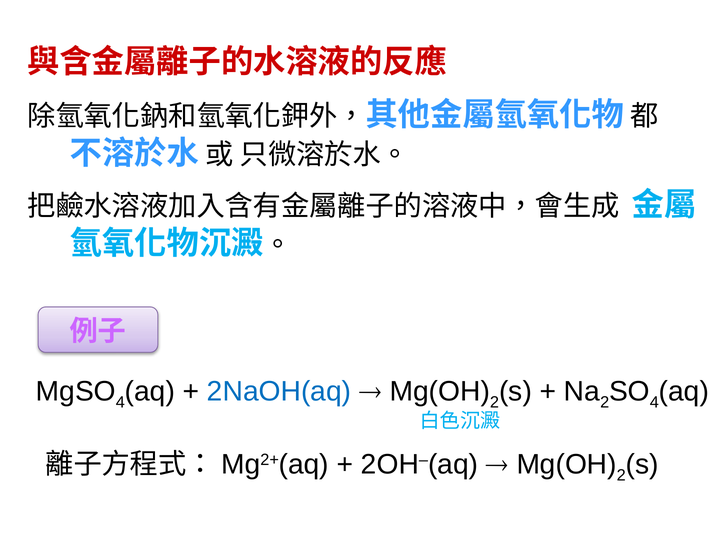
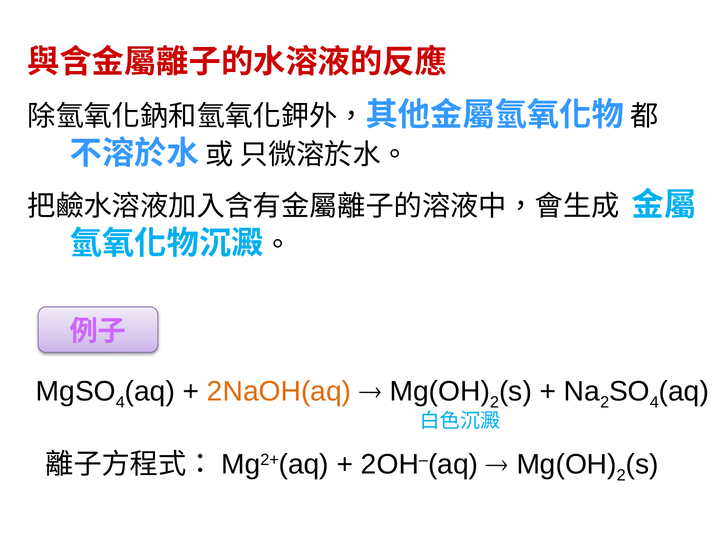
2NaOH(aq colour: blue -> orange
